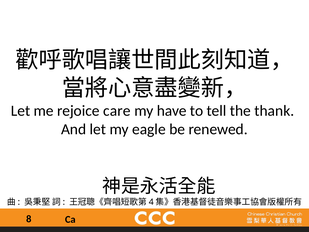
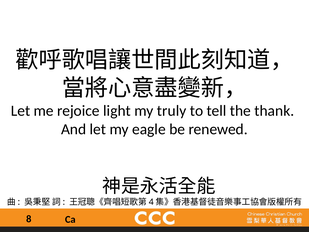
care: care -> light
have: have -> truly
